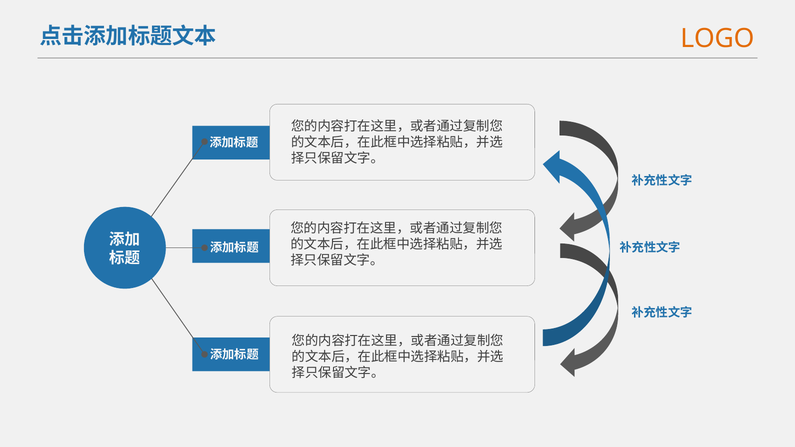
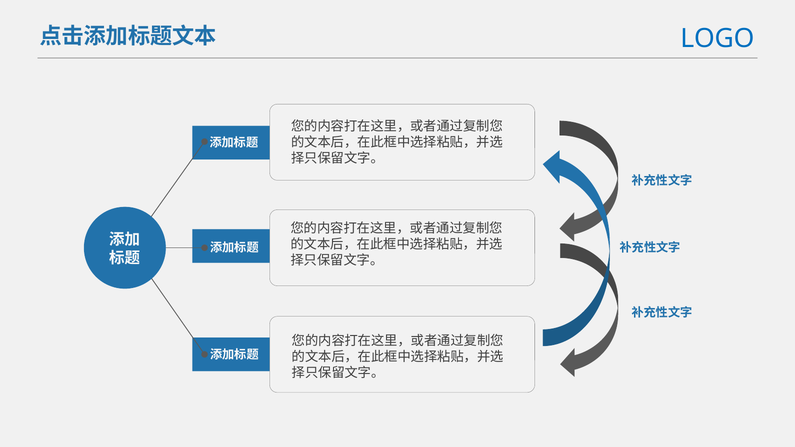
LOGO colour: orange -> blue
